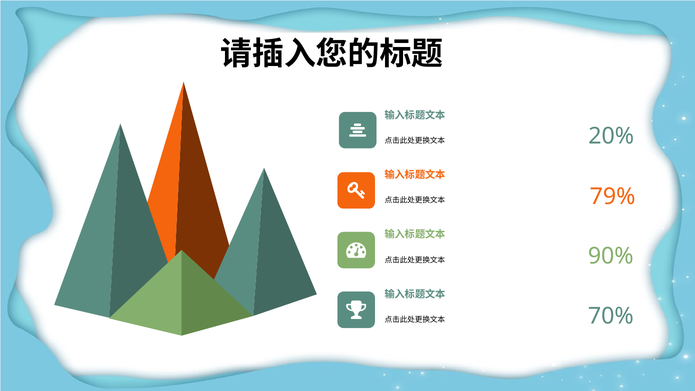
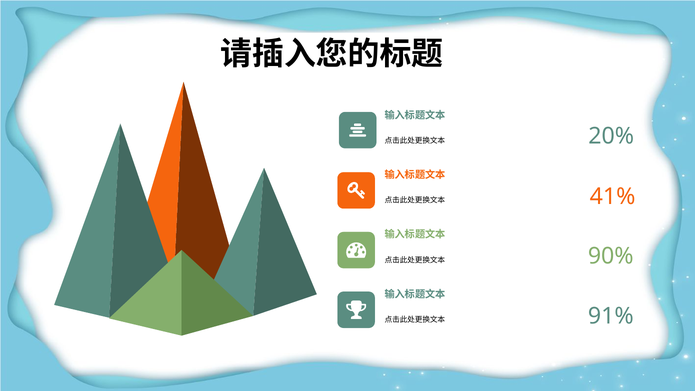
79%: 79% -> 41%
70%: 70% -> 91%
